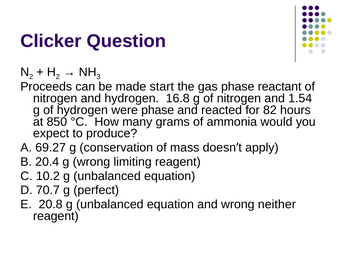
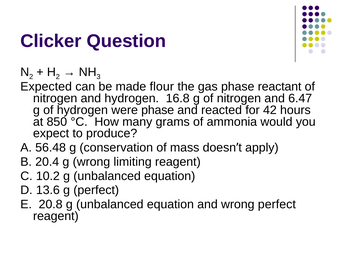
Proceeds: Proceeds -> Expected
start: start -> flour
1.54: 1.54 -> 6.47
82: 82 -> 42
69.27: 69.27 -> 56.48
70.7: 70.7 -> 13.6
wrong neither: neither -> perfect
